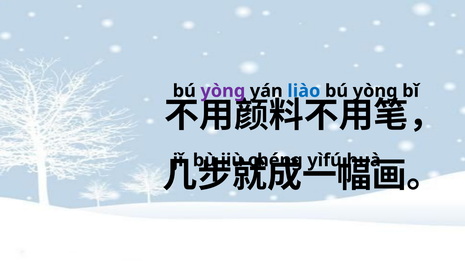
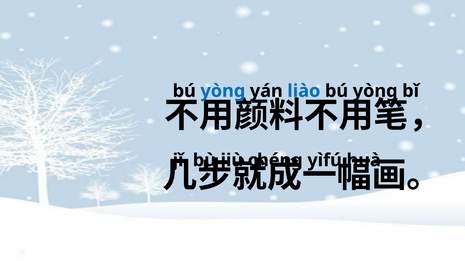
yònɡ at (223, 91) colour: purple -> blue
